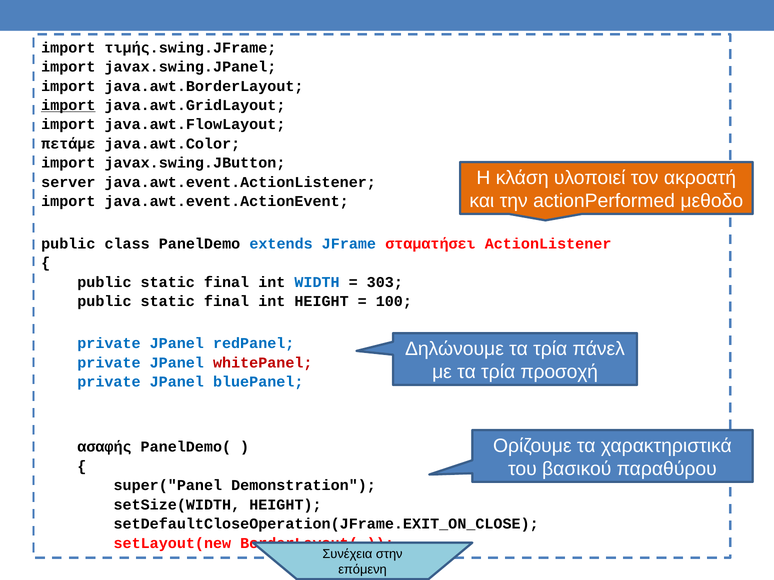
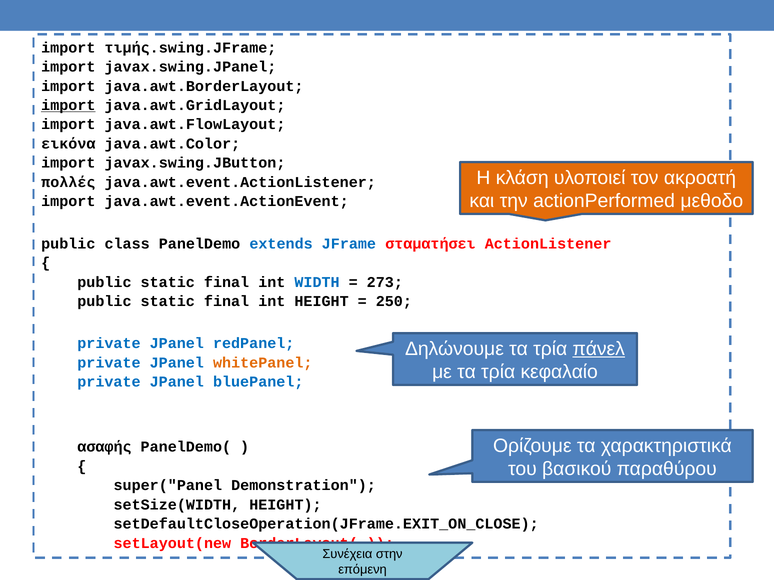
πετάμε: πετάμε -> εικόνα
server: server -> πολλές
303: 303 -> 273
100: 100 -> 250
πάνελ underline: none -> present
whitePanel colour: red -> orange
προσοχή: προσοχή -> κεφαλαίο
